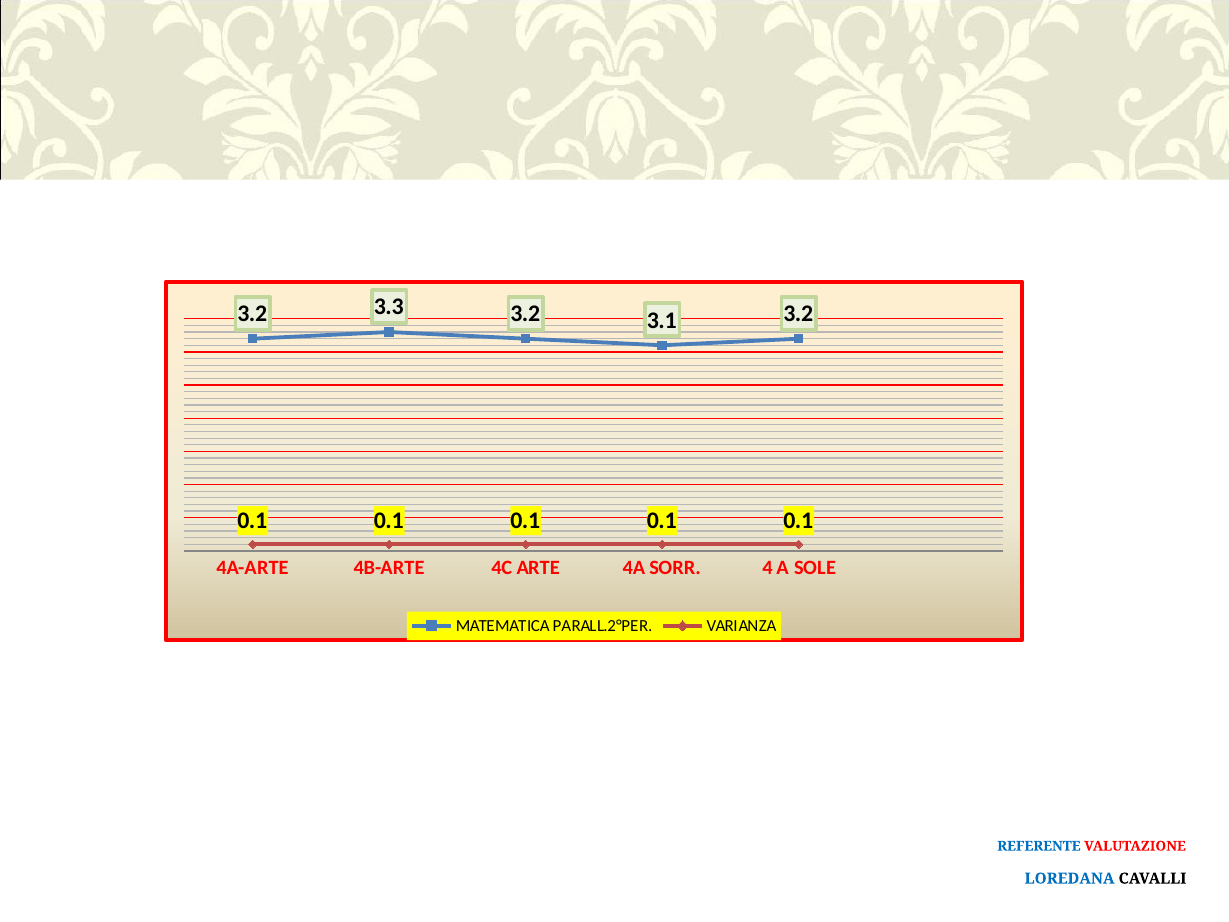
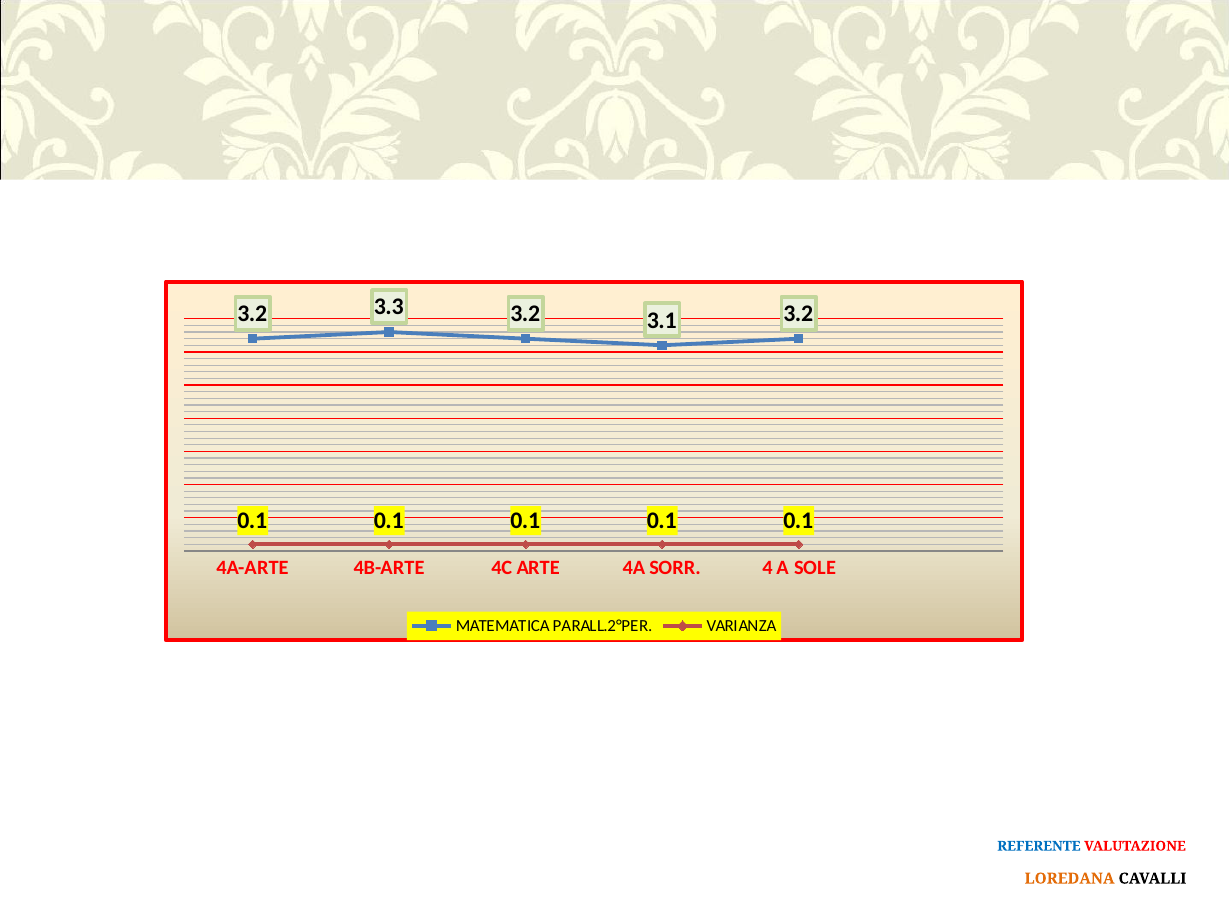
LOREDANA colour: blue -> orange
